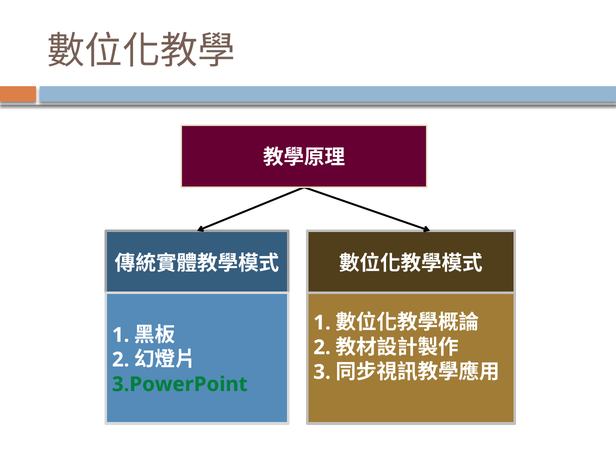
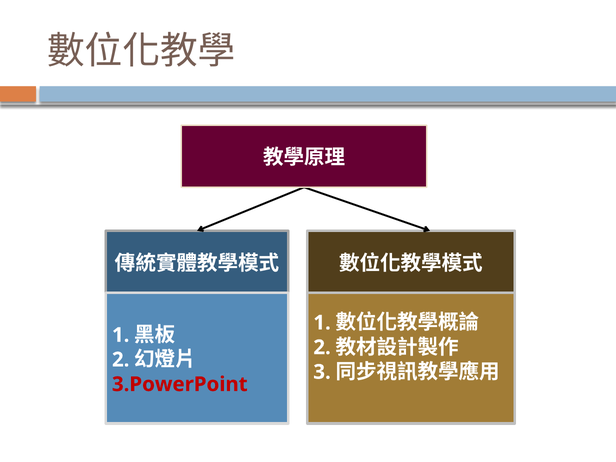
3.PowerPoint colour: green -> red
